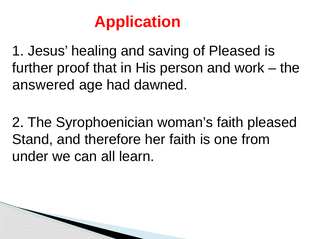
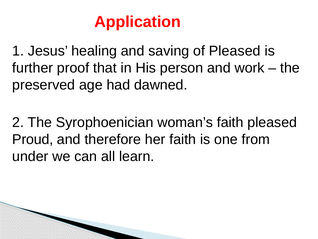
answered: answered -> preserved
Stand: Stand -> Proud
